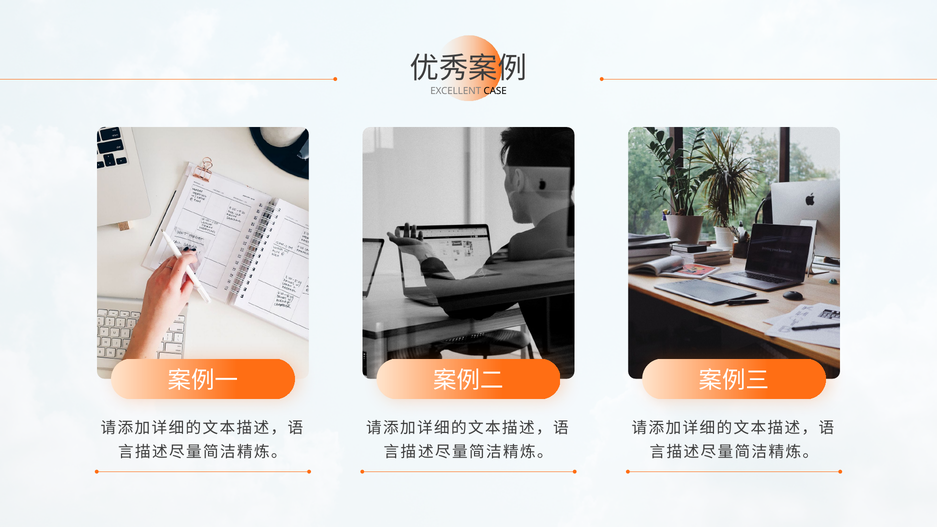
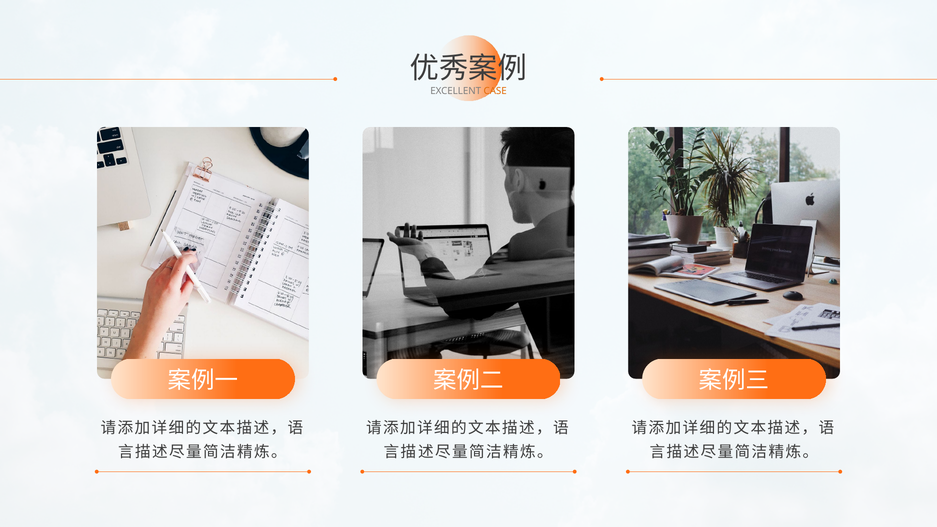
CASE colour: black -> orange
